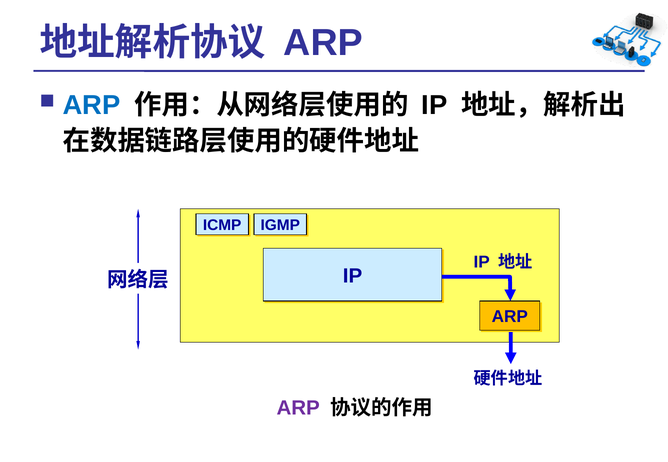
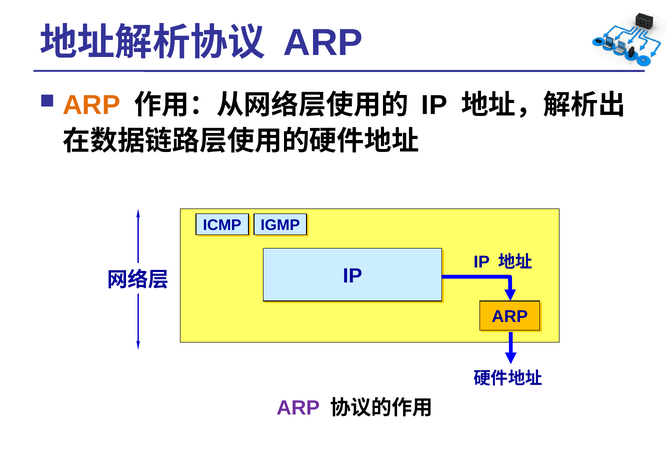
ARP at (92, 105) colour: blue -> orange
